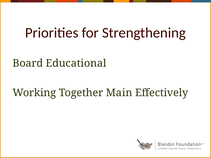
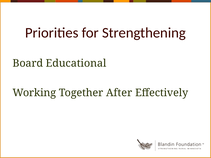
Main: Main -> After
